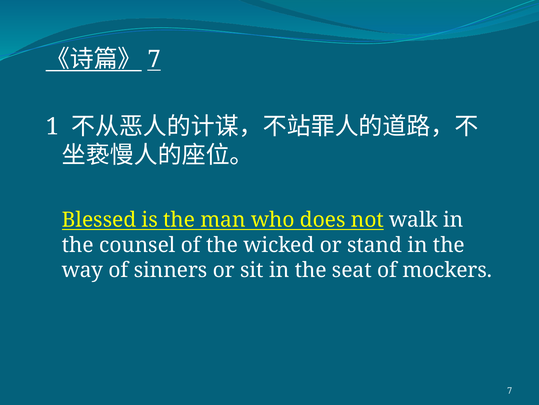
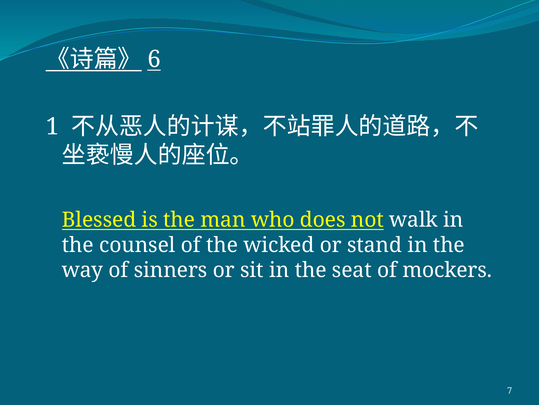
7 at (154, 59): 7 -> 6
